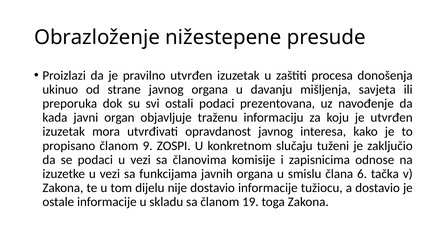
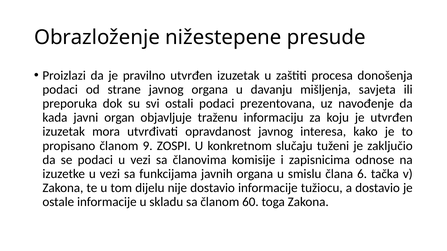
ukinuo at (60, 90): ukinuo -> podaci
19: 19 -> 60
